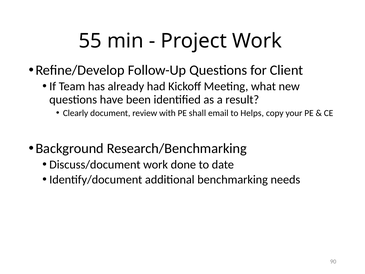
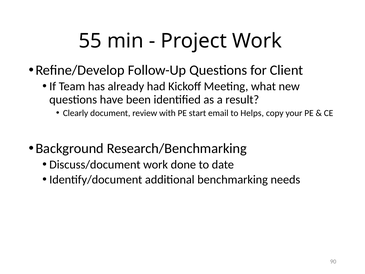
shall: shall -> start
